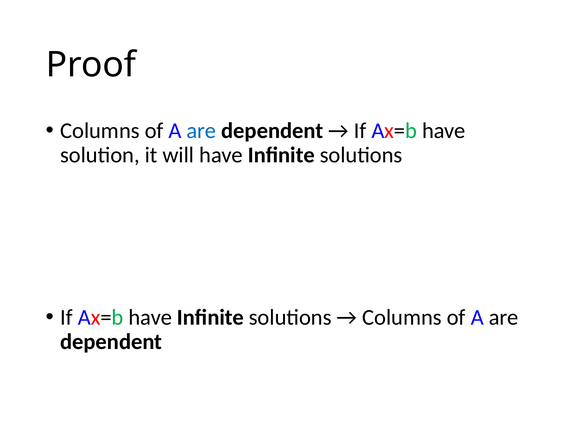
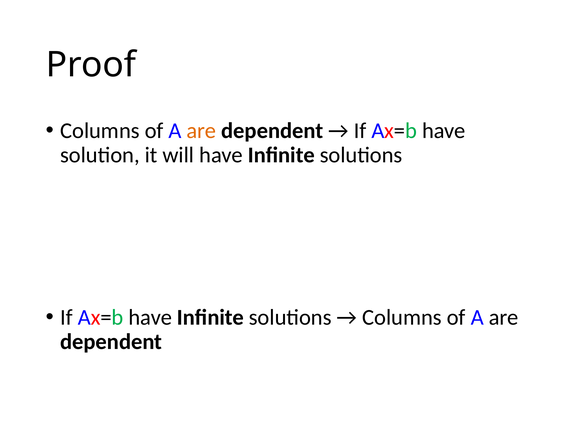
are at (201, 131) colour: blue -> orange
